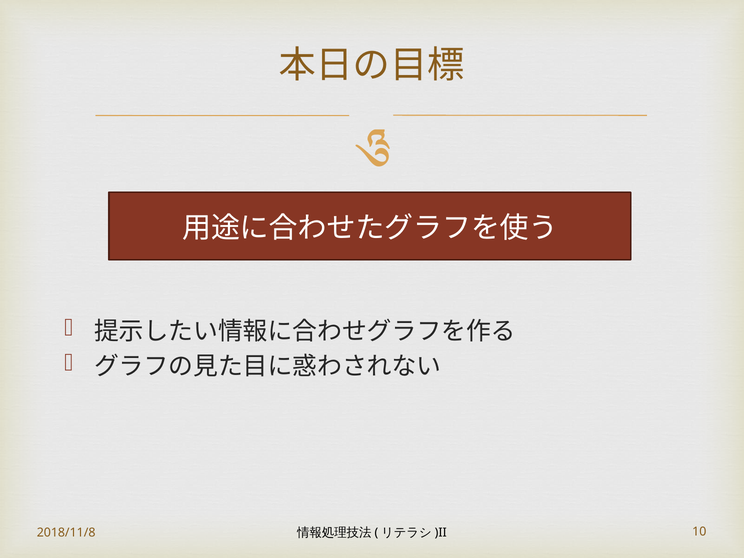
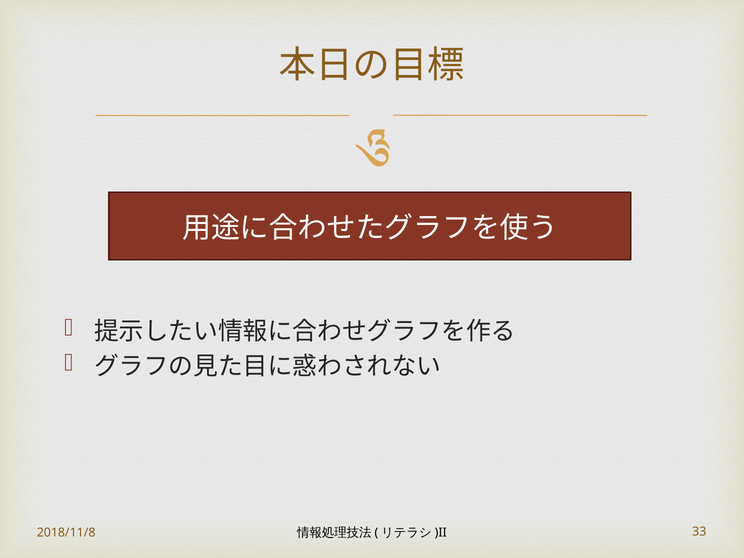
10: 10 -> 33
